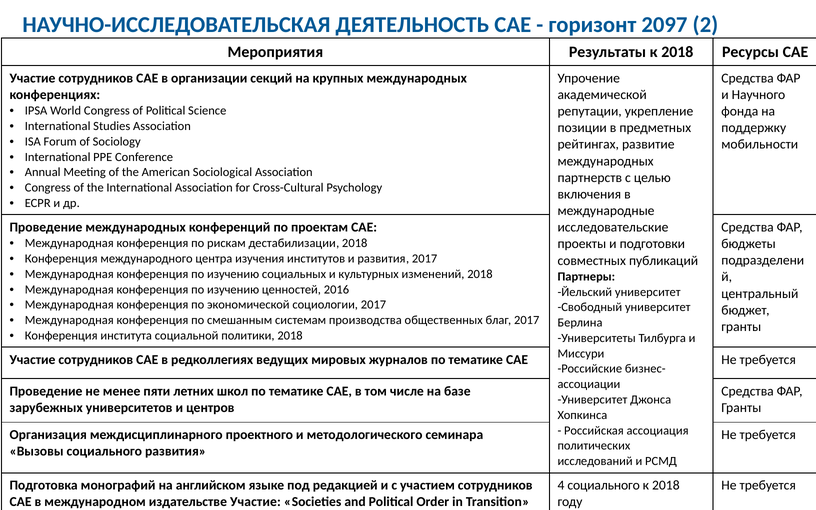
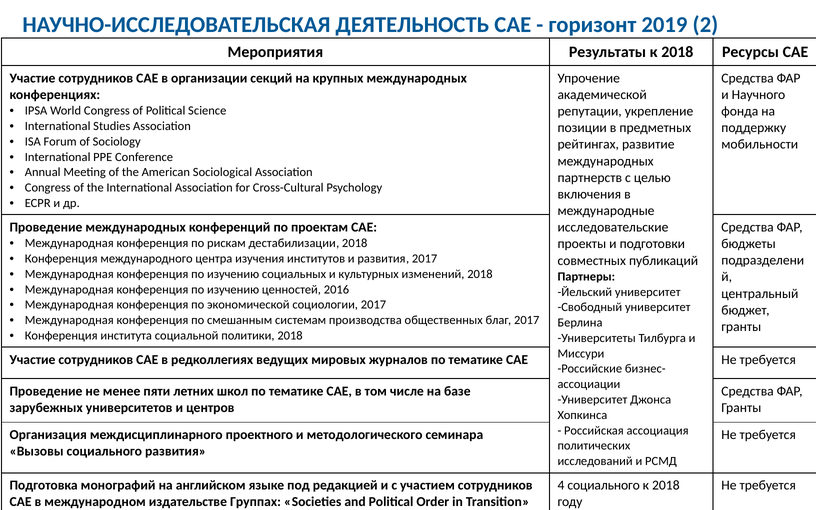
2097: 2097 -> 2019
издательстве Участие: Участие -> Группах
